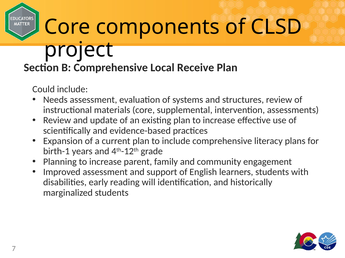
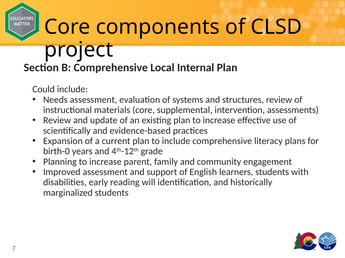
Receive: Receive -> Internal
birth-1: birth-1 -> birth-0
